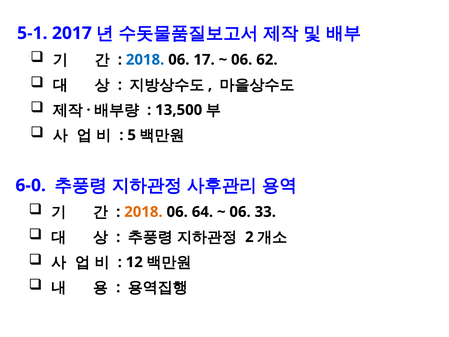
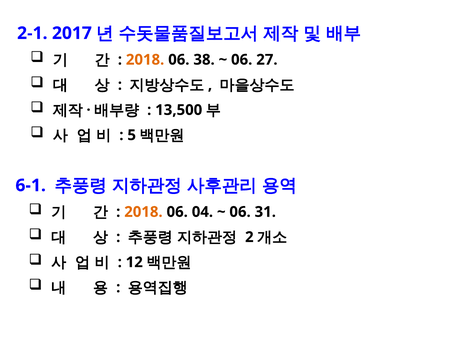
5-1: 5-1 -> 2-1
2018 at (145, 60) colour: blue -> orange
17: 17 -> 38
62: 62 -> 27
6-0: 6-0 -> 6-1
64: 64 -> 04
33: 33 -> 31
